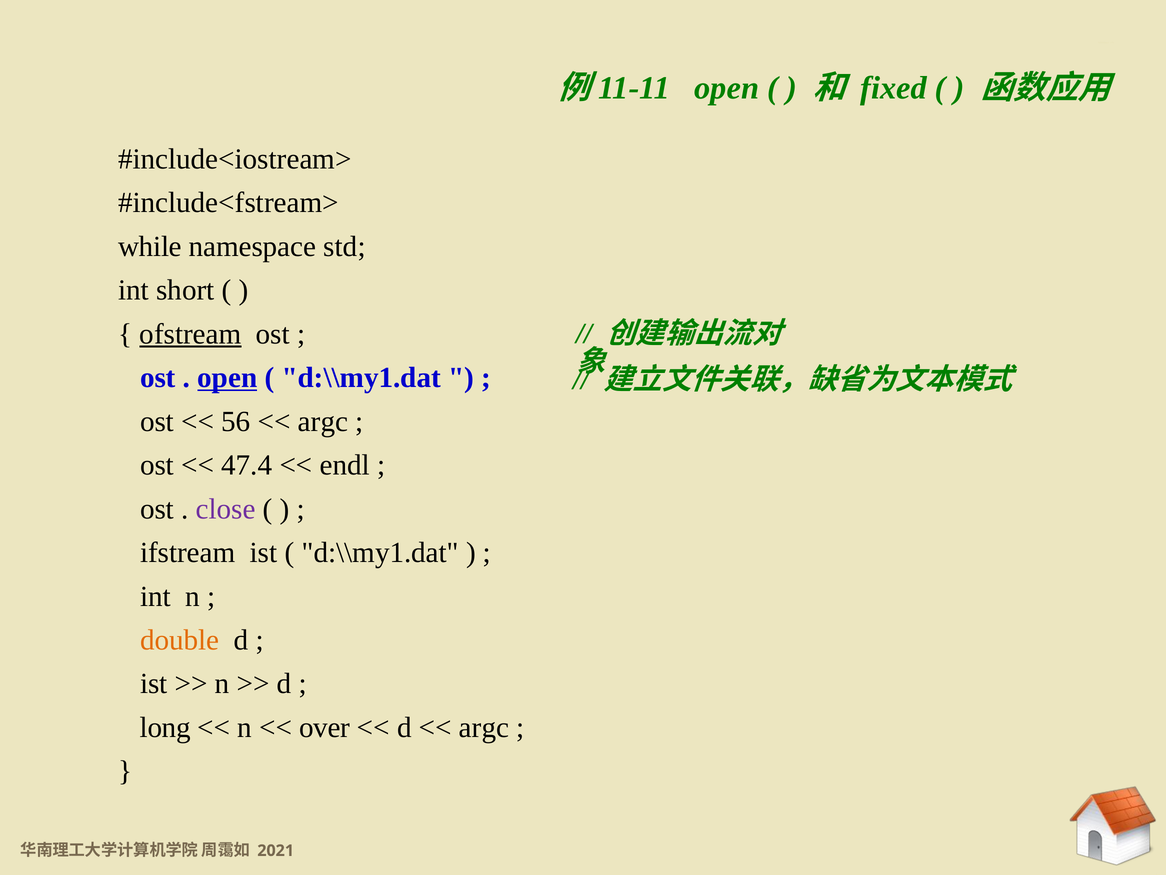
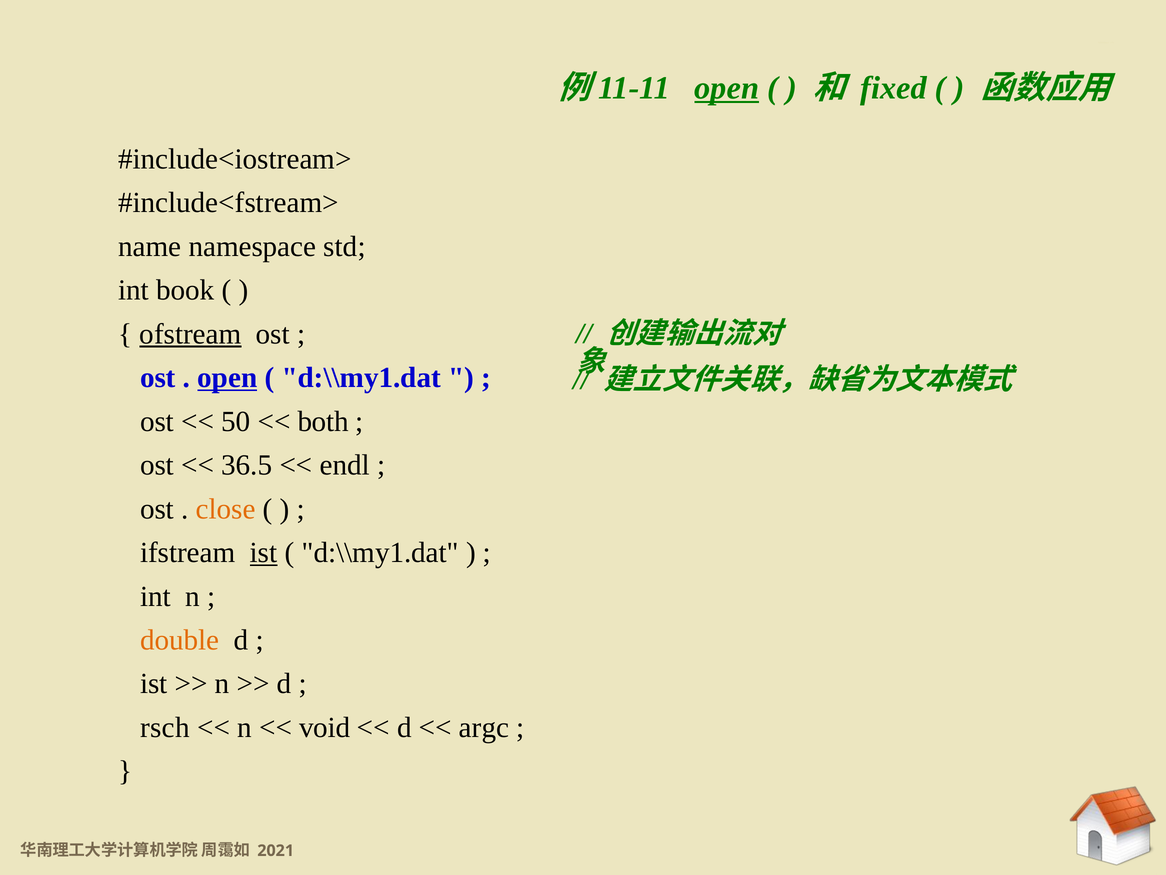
open at (727, 88) underline: none -> present
while: while -> name
short: short -> book
56: 56 -> 50
argc at (323, 421): argc -> both
47.4: 47.4 -> 36.5
close colour: purple -> orange
ist at (264, 552) underline: none -> present
long: long -> rsch
over: over -> void
